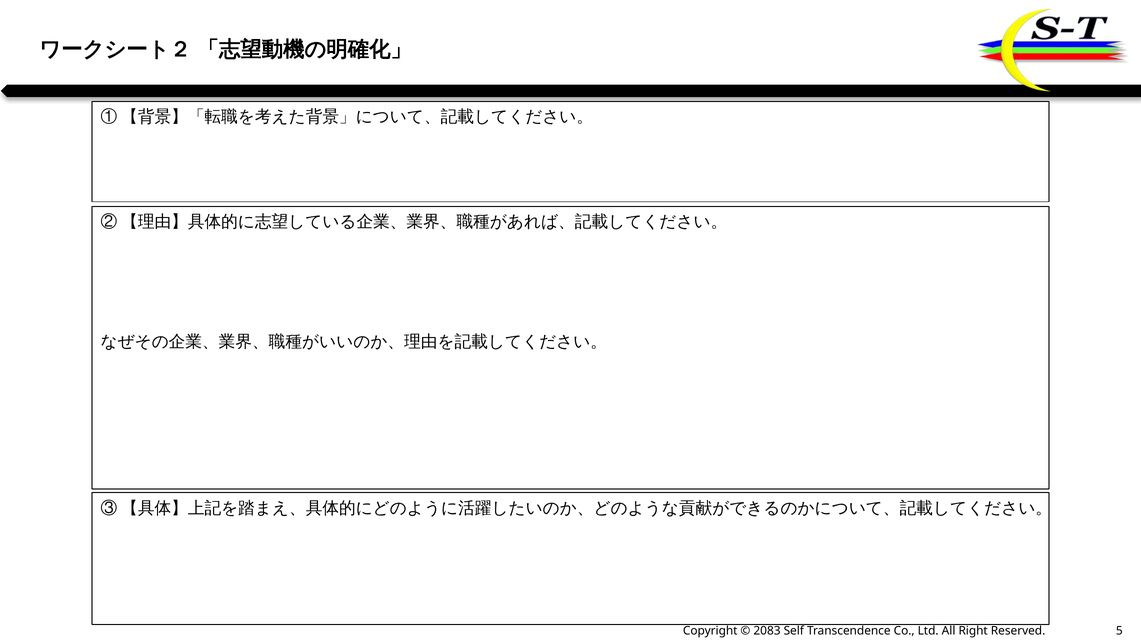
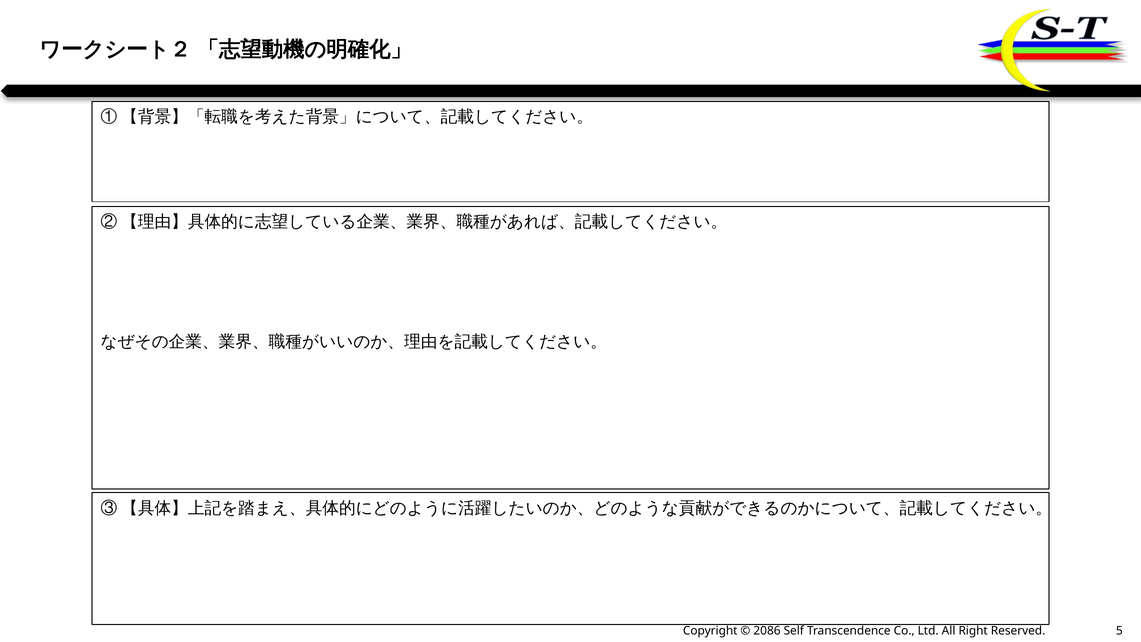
2083: 2083 -> 2086
